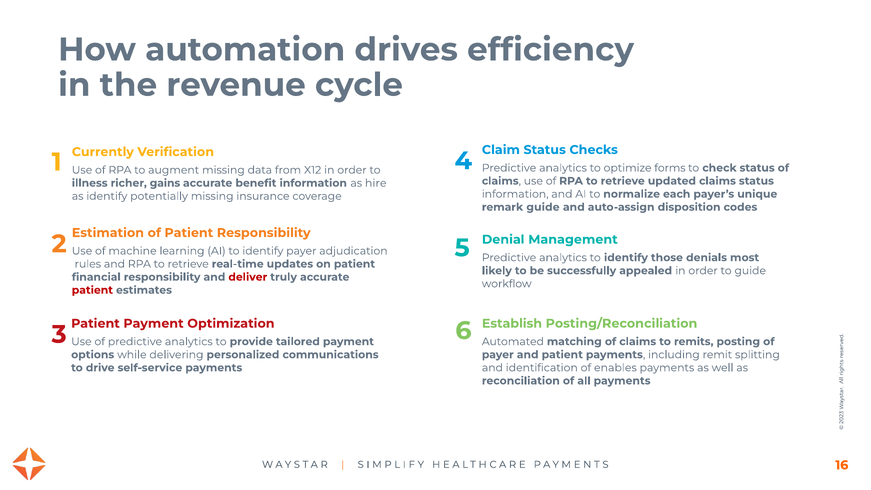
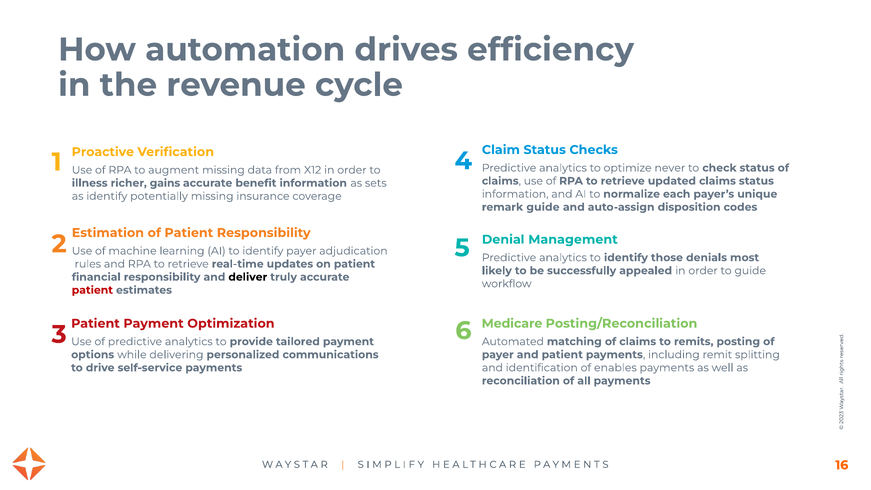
Currently: Currently -> Proactive
forms: forms -> never
hire: hire -> sets
deliver colour: red -> black
Establish: Establish -> Medicare
